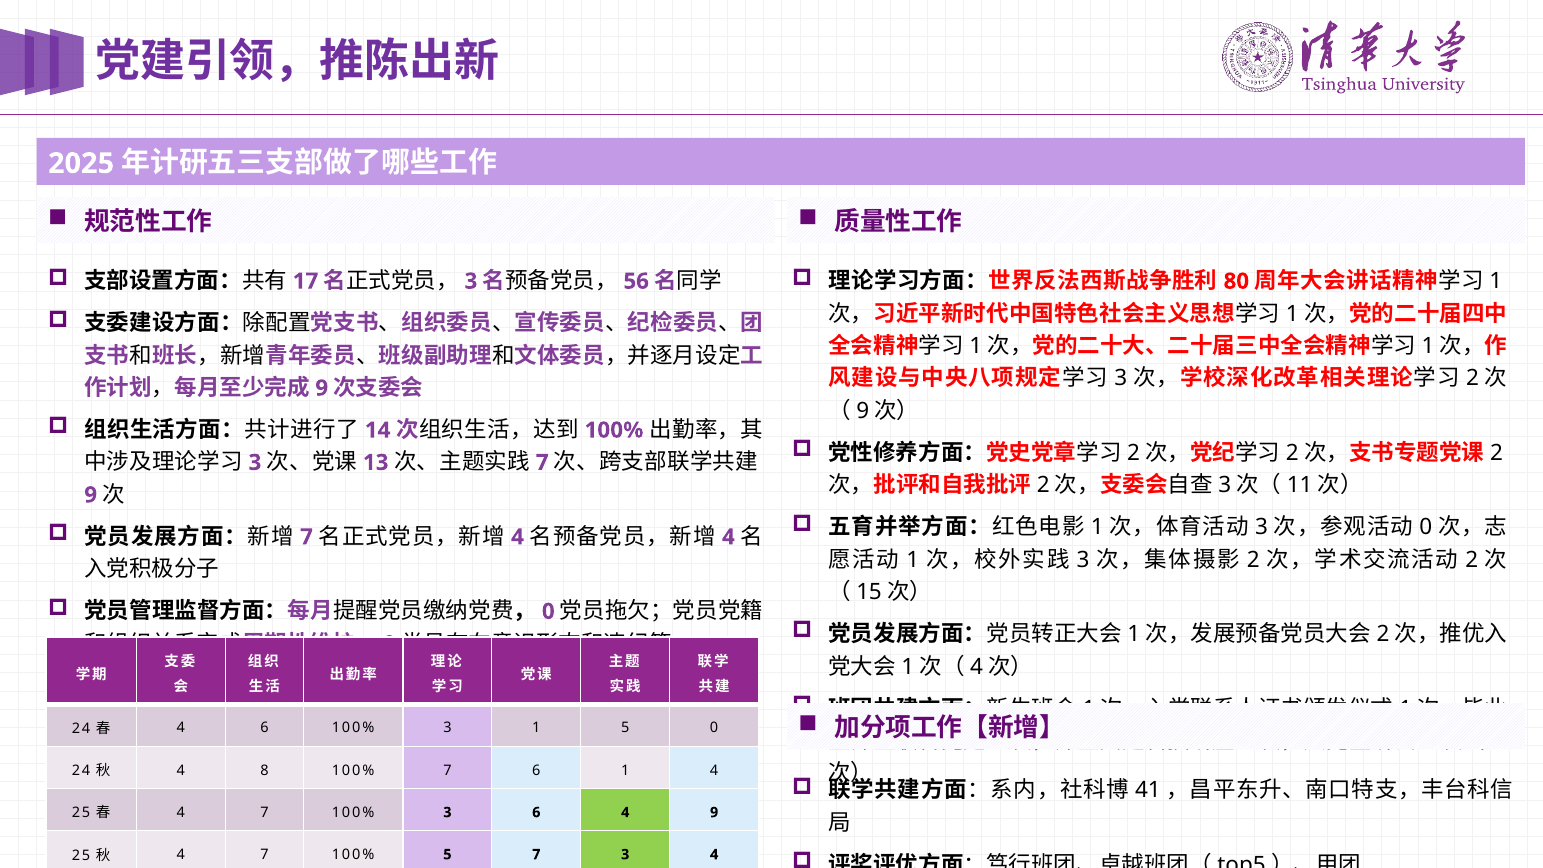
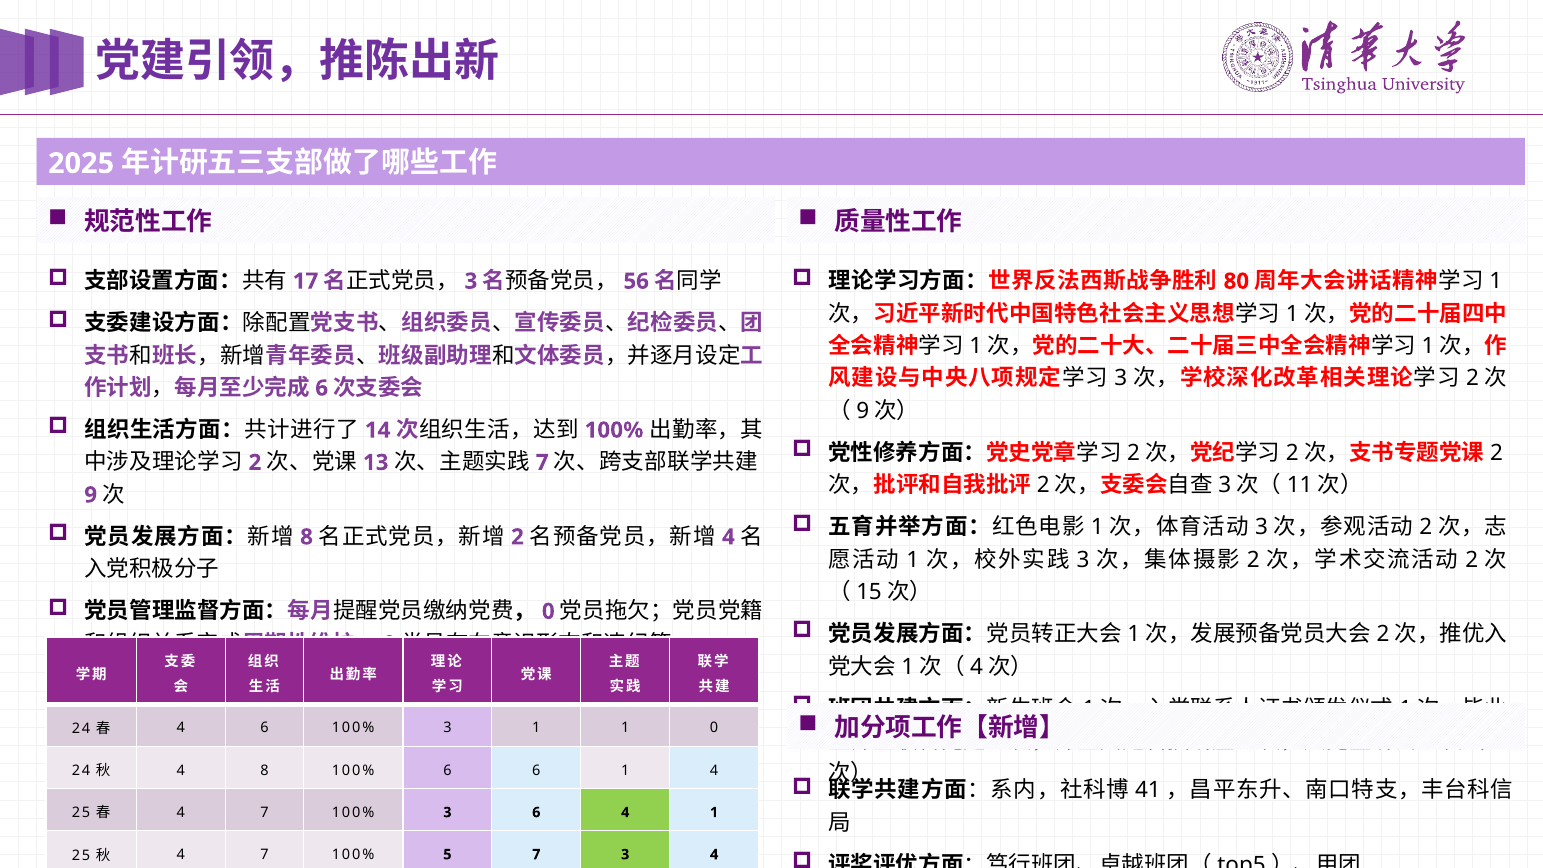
9 at (322, 388): 9 -> 6
3 at (255, 463): 3 -> 2
0 at (1426, 527): 0 -> 2
7 at (307, 537): 7 -> 8
4 at (517, 537): 4 -> 2
1 5: 5 -> 1
100% 7: 7 -> 6
4 9: 9 -> 1
